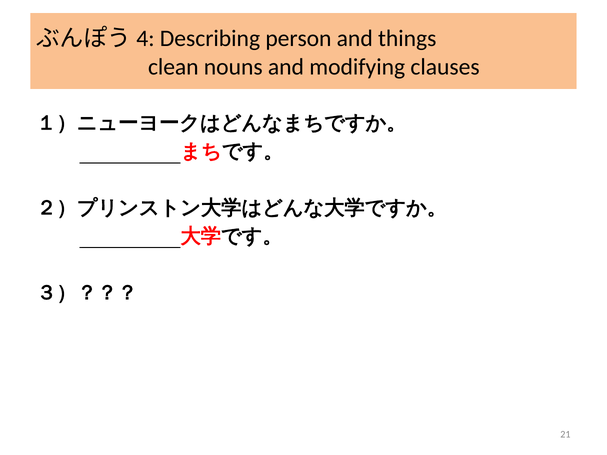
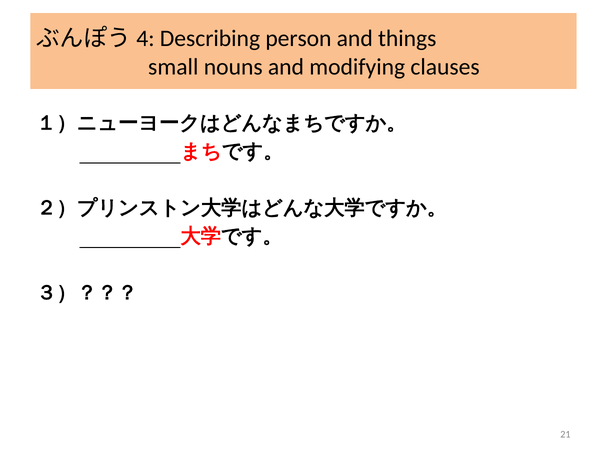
clean: clean -> small
